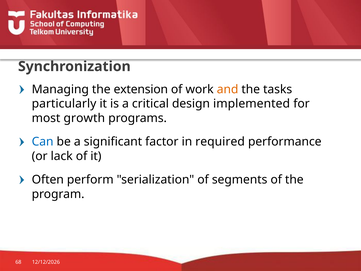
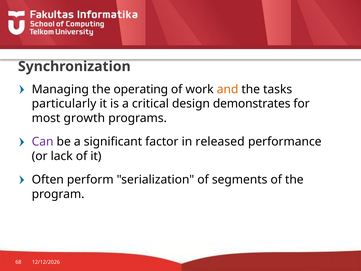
extension: extension -> operating
implemented: implemented -> demonstrates
Can colour: blue -> purple
required: required -> released
